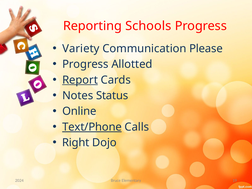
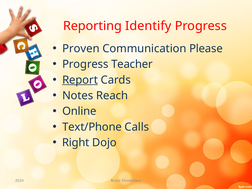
Schools: Schools -> Identify
Variety: Variety -> Proven
Allotted: Allotted -> Teacher
Status: Status -> Reach
Text/Phone underline: present -> none
